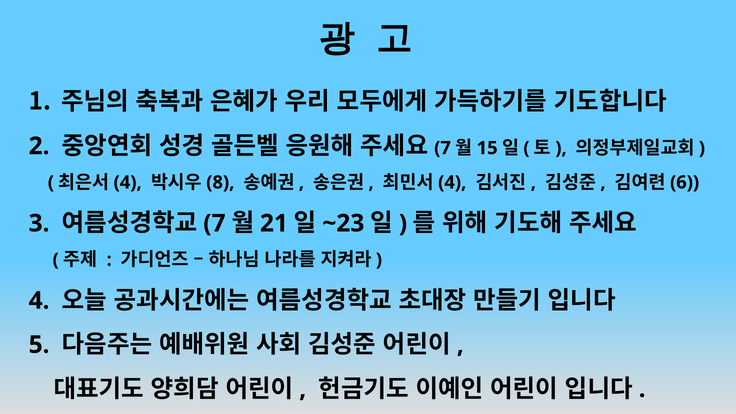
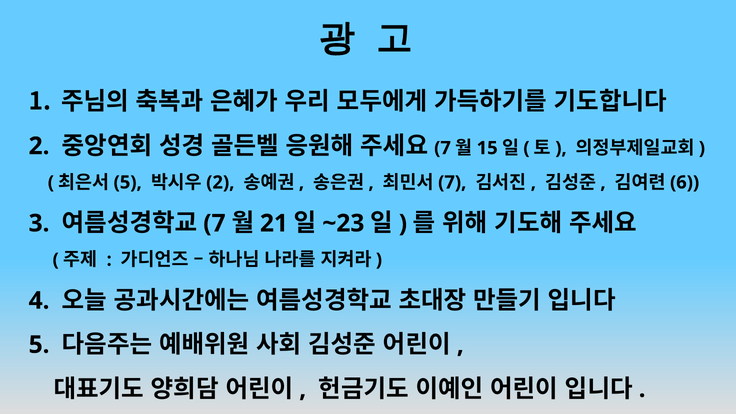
4 at (128, 182): 4 -> 5
8 at (220, 182): 8 -> 2
4 at (452, 182): 4 -> 7
